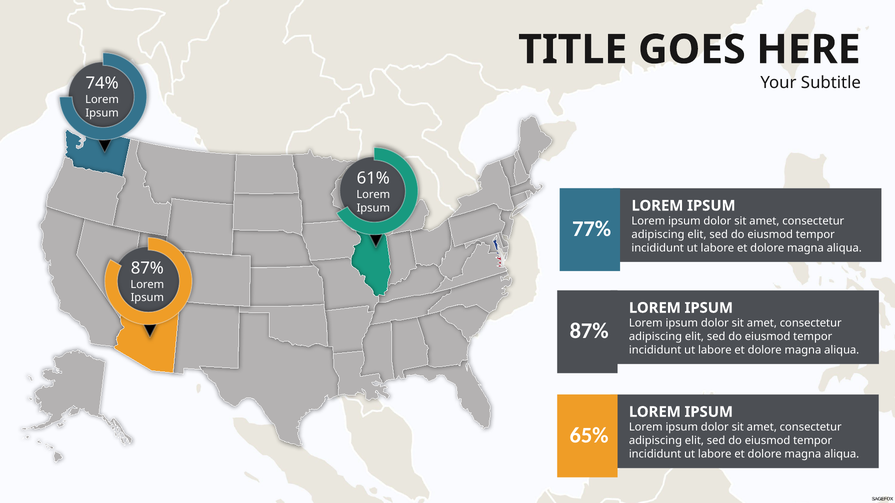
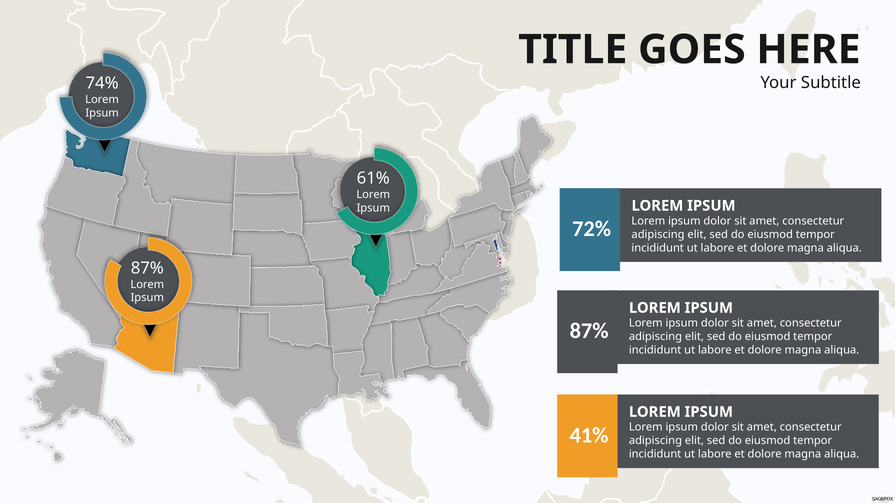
77%: 77% -> 72%
65%: 65% -> 41%
